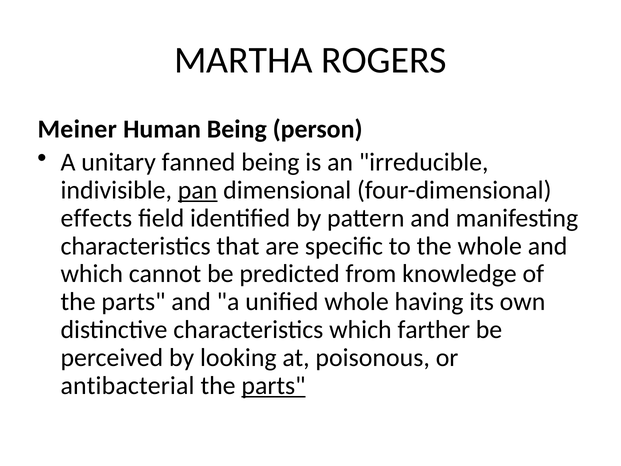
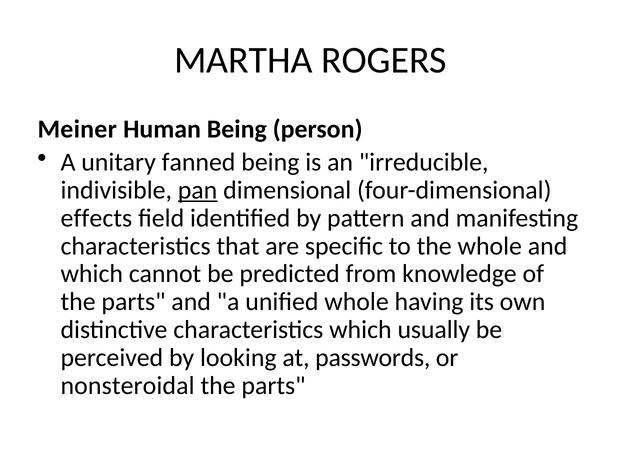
farther: farther -> usually
poisonous: poisonous -> passwords
antibacterial: antibacterial -> nonsteroidal
parts at (273, 386) underline: present -> none
